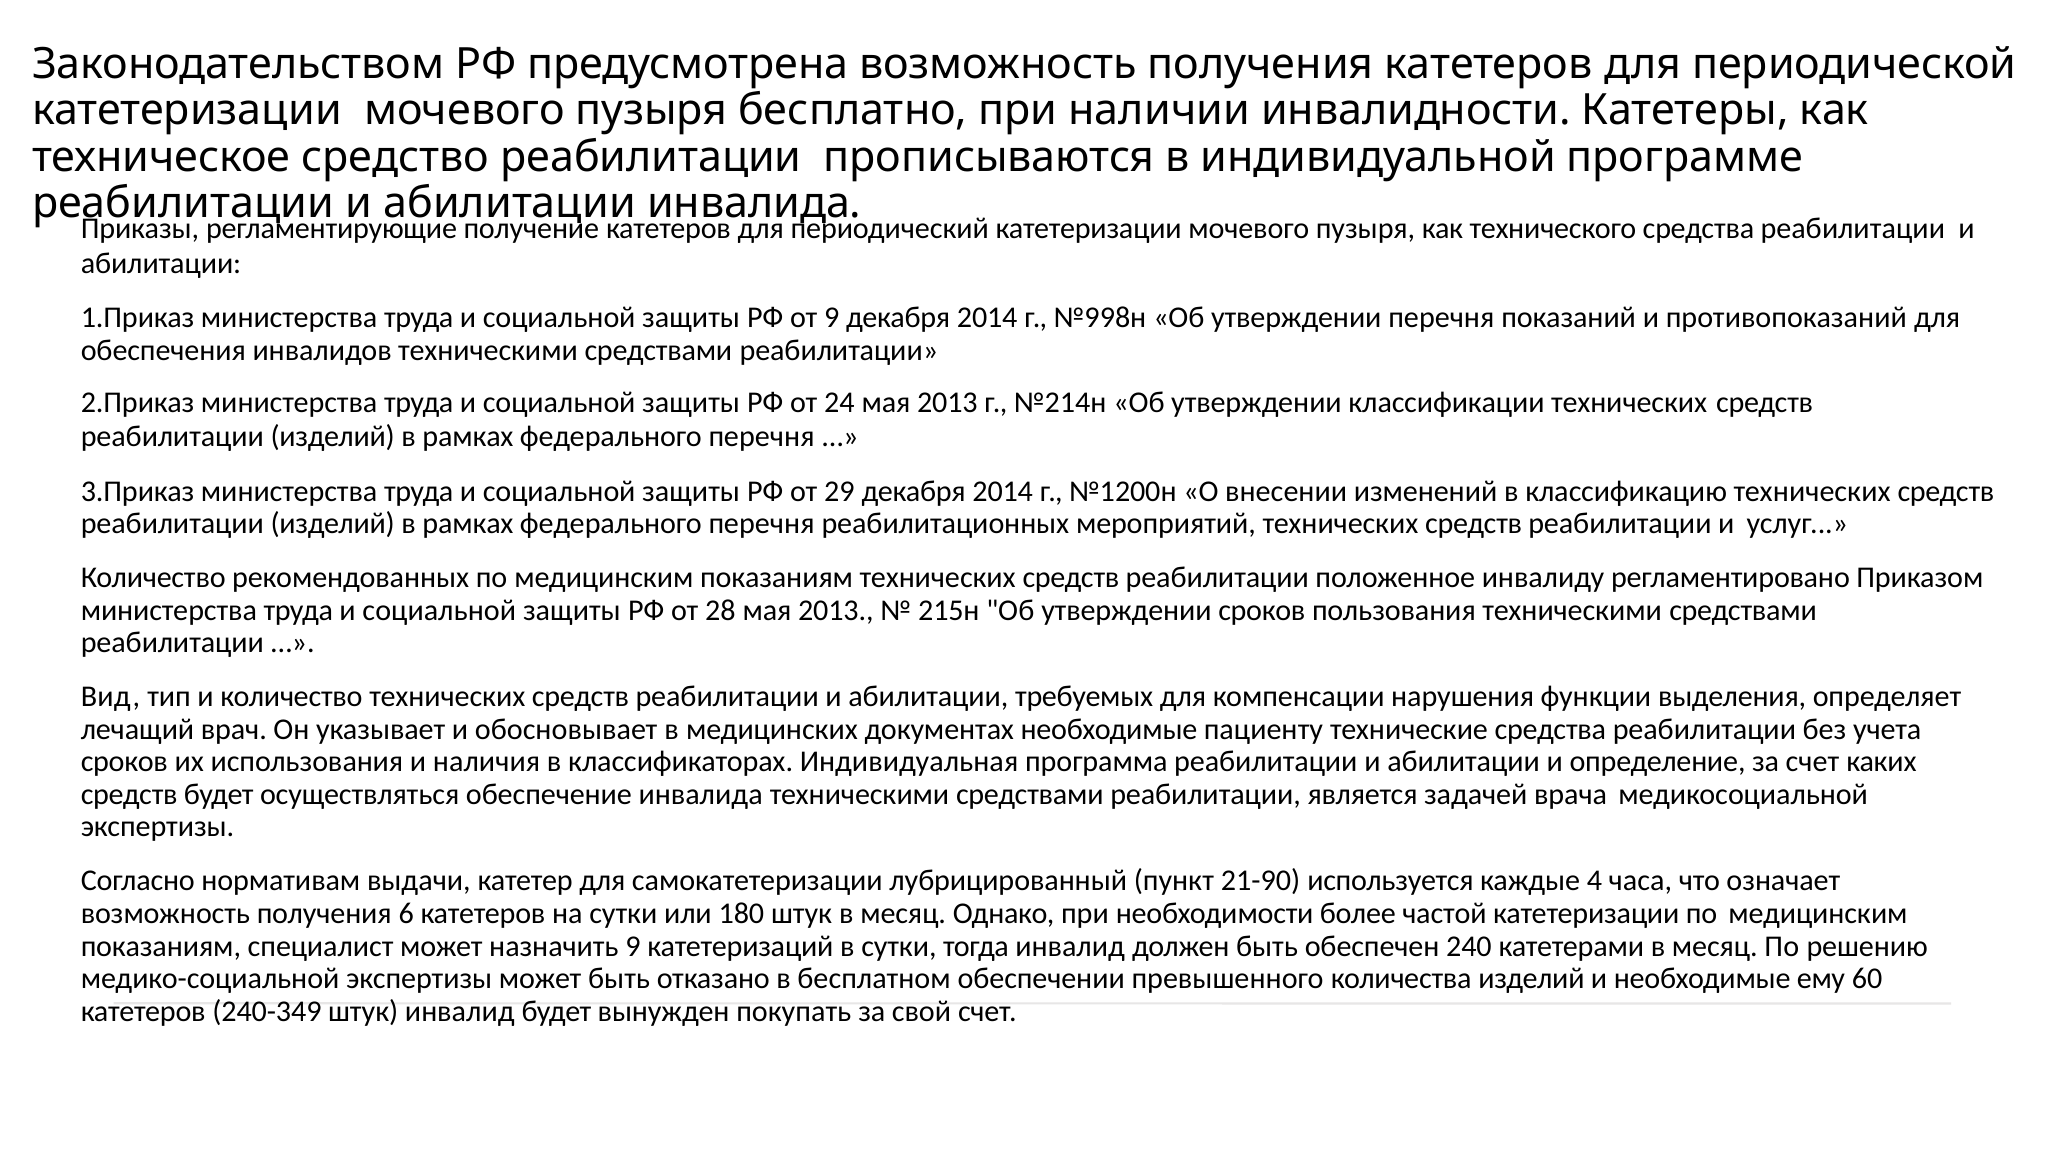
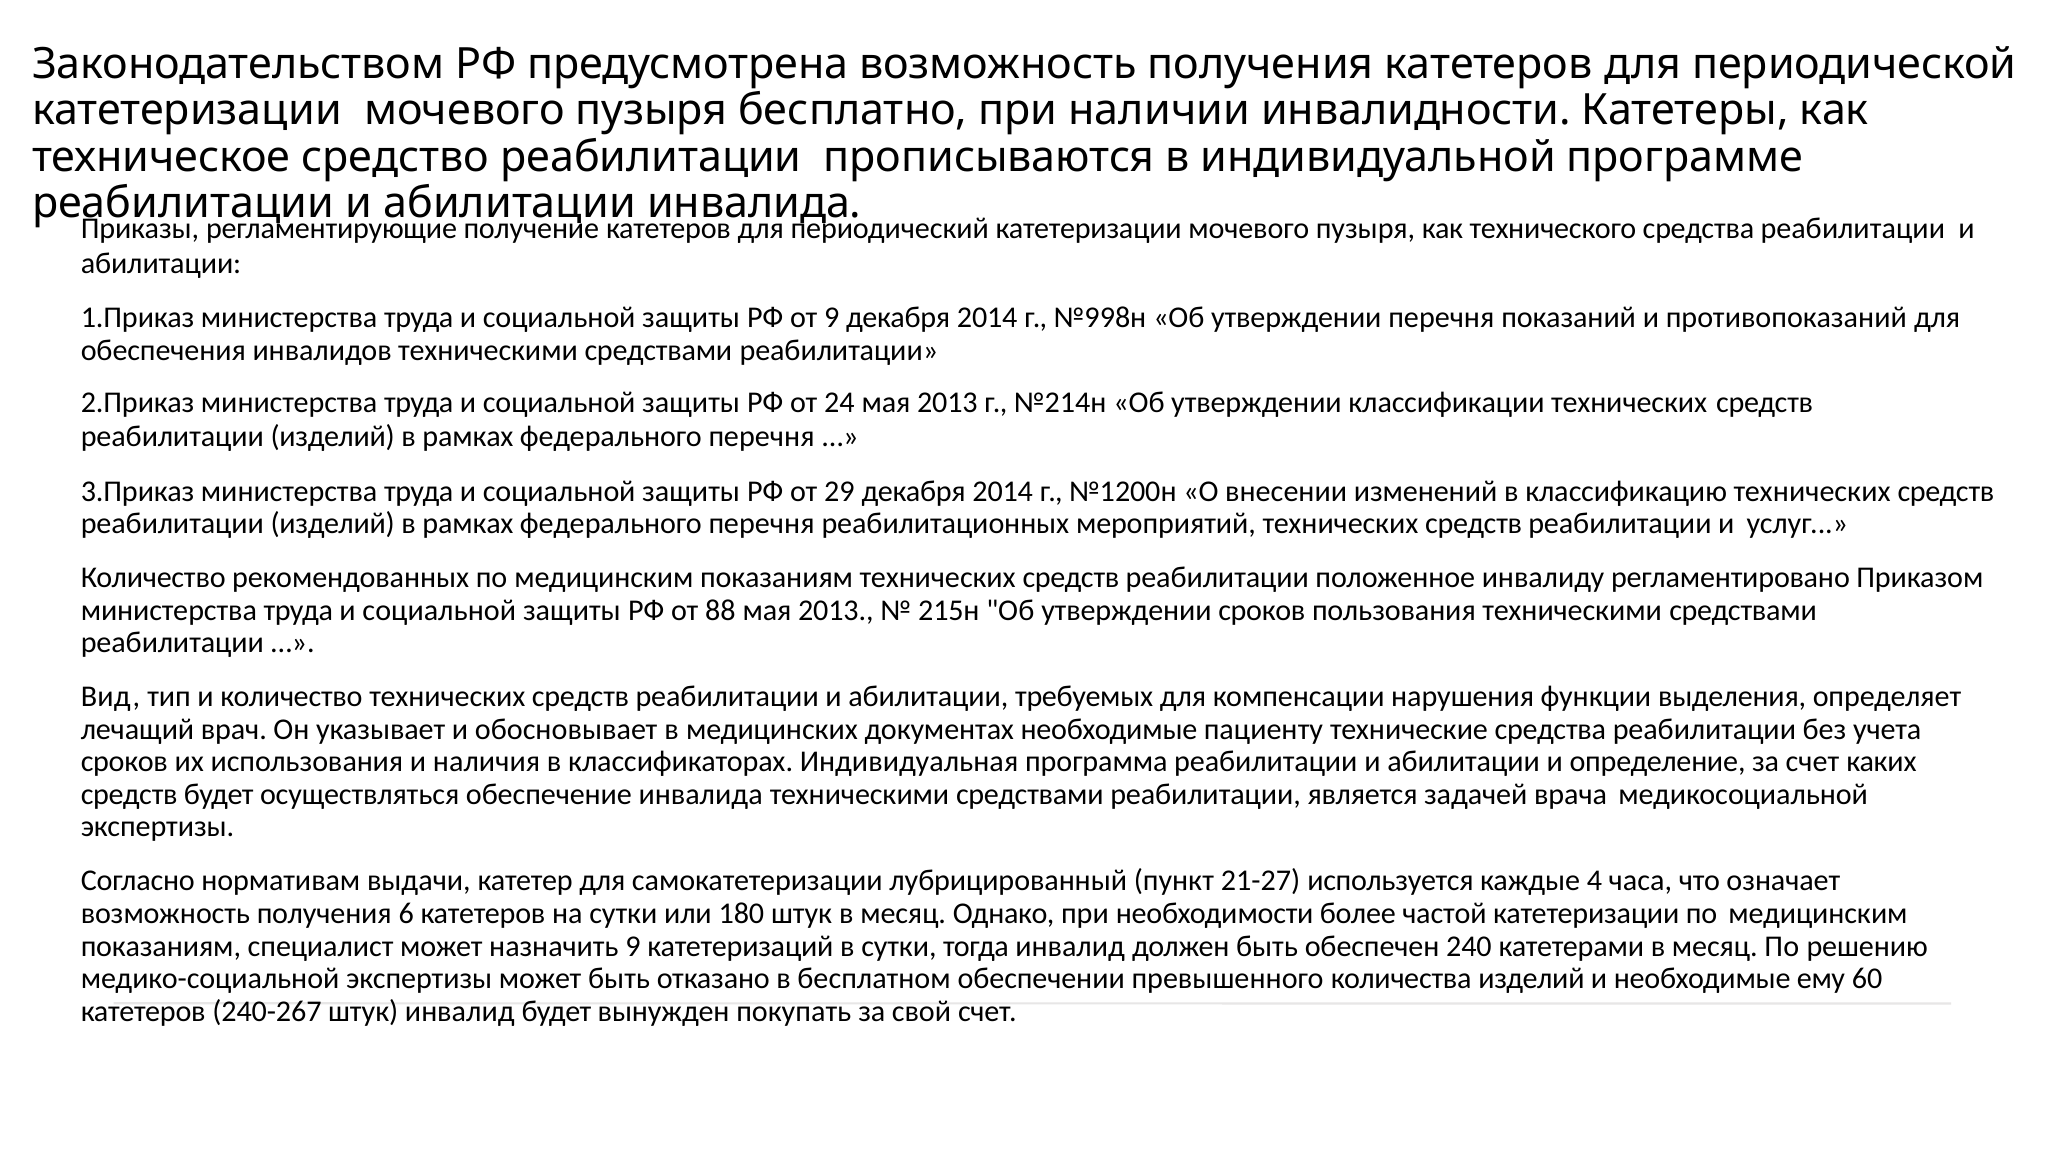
28: 28 -> 88
21-90: 21-90 -> 21-27
240-349: 240-349 -> 240-267
